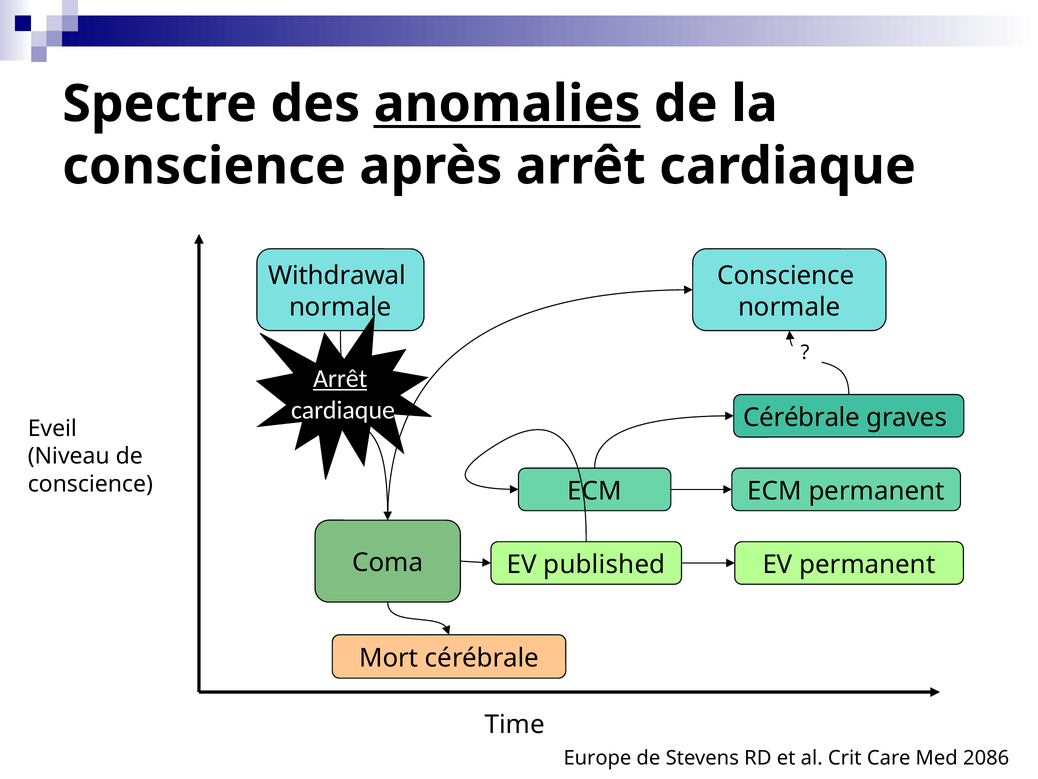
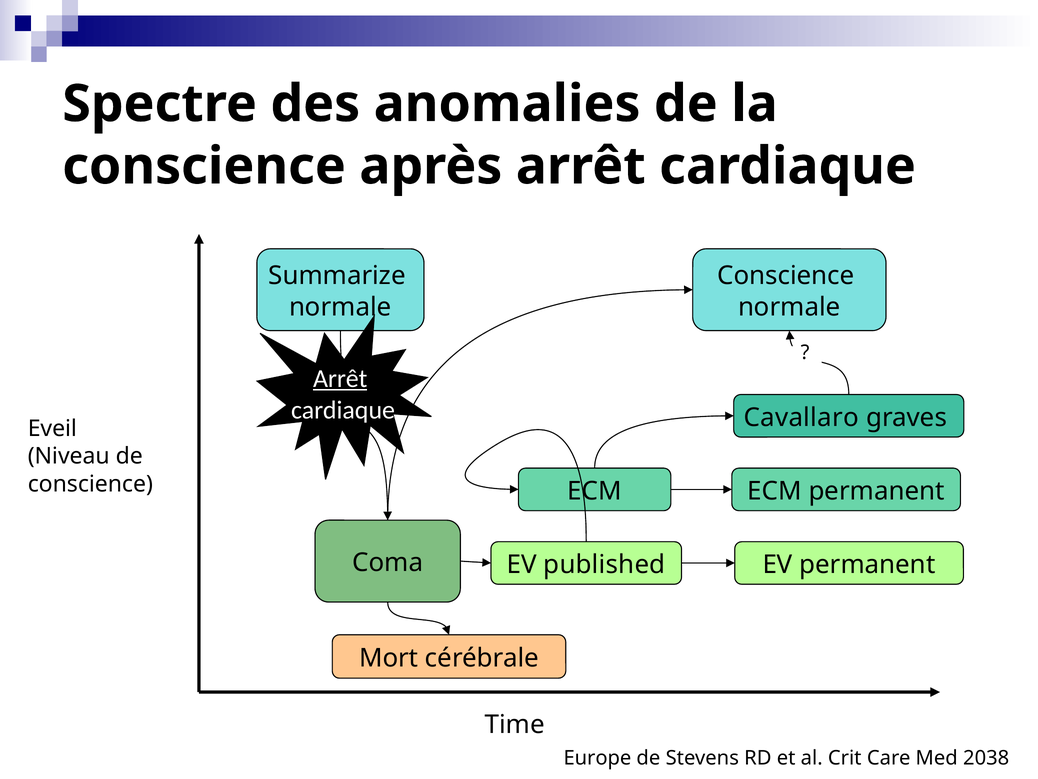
anomalies underline: present -> none
Withdrawal: Withdrawal -> Summarize
Cérébrale at (802, 417): Cérébrale -> Cavallaro
2086: 2086 -> 2038
